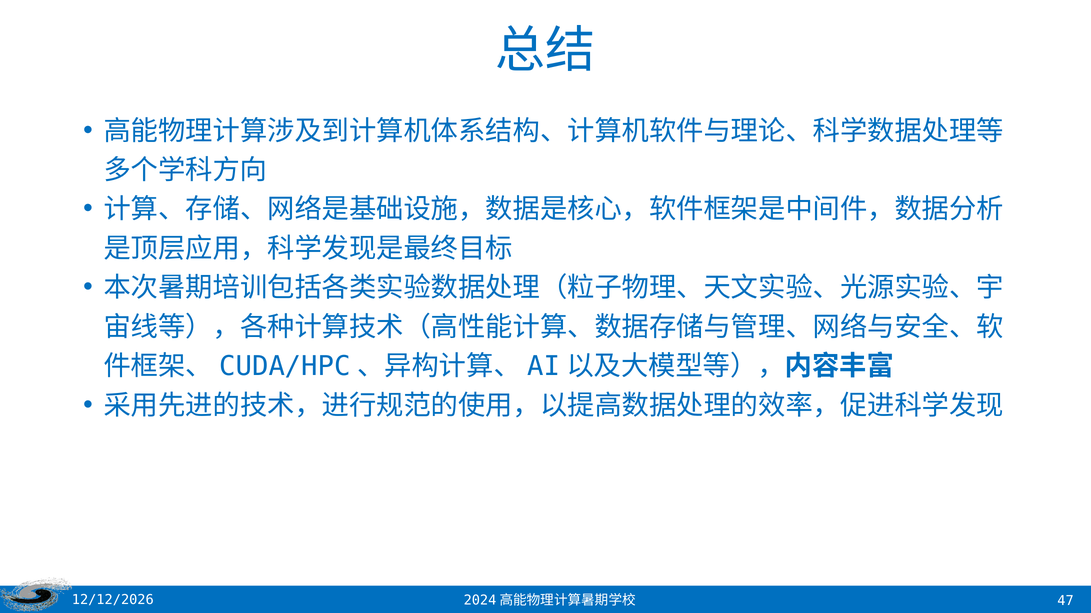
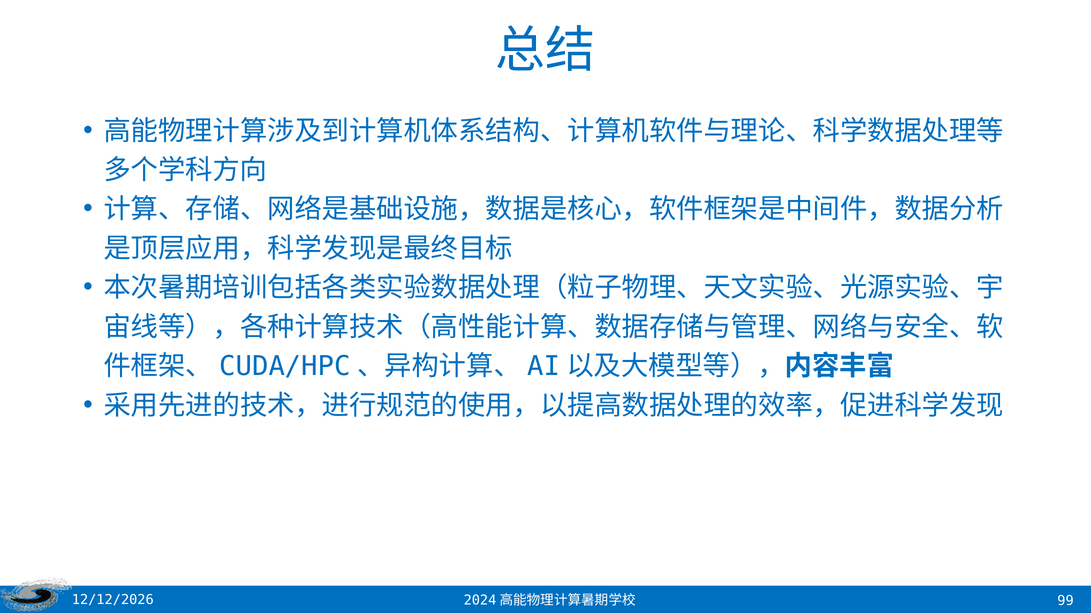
47: 47 -> 99
